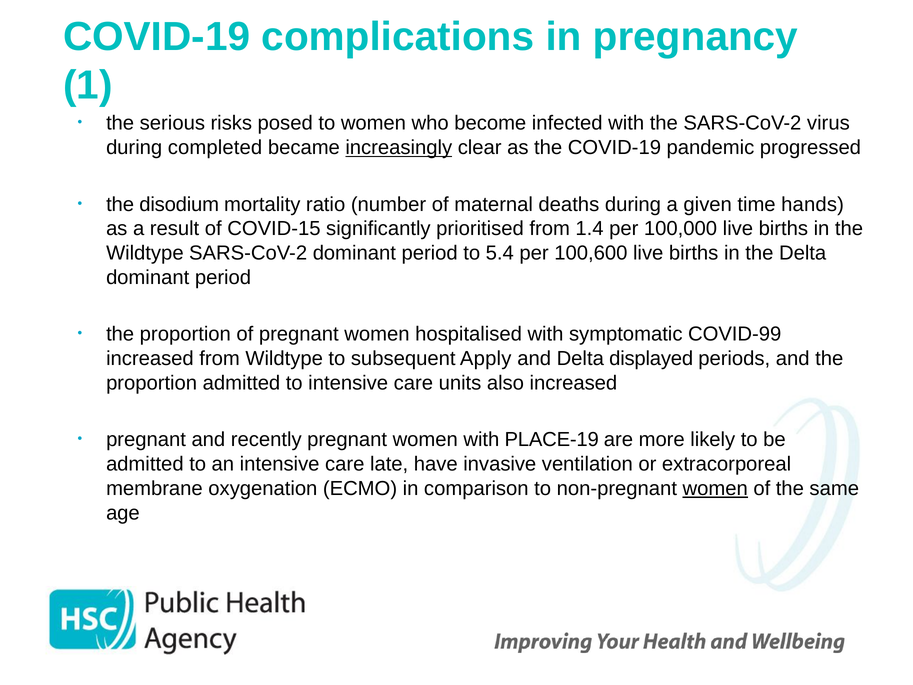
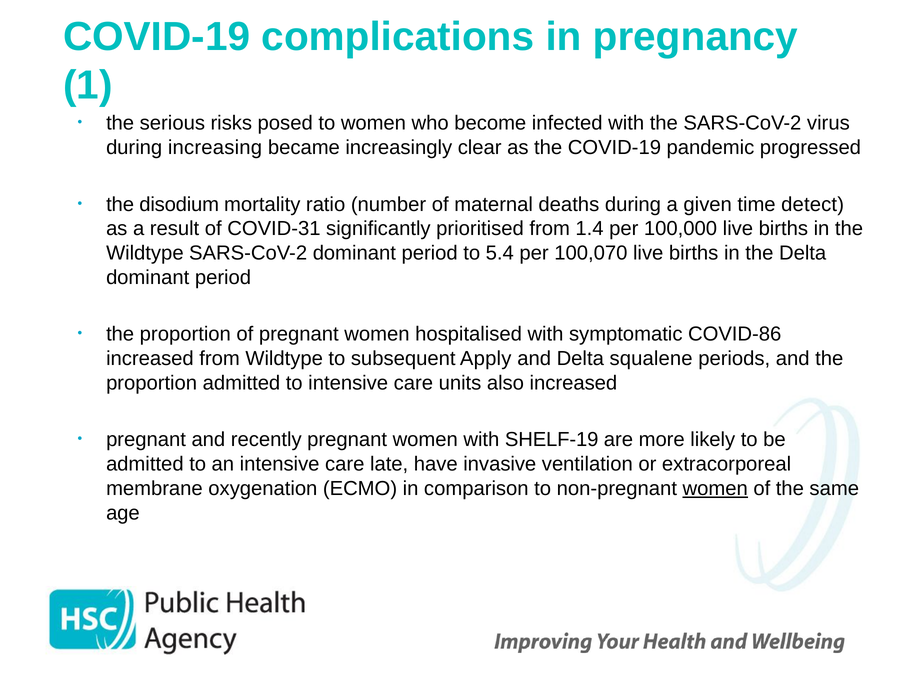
completed: completed -> increasing
increasingly underline: present -> none
hands: hands -> detect
COVID-15: COVID-15 -> COVID-31
100,600: 100,600 -> 100,070
COVID-99: COVID-99 -> COVID-86
displayed: displayed -> squalene
PLACE-19: PLACE-19 -> SHELF-19
